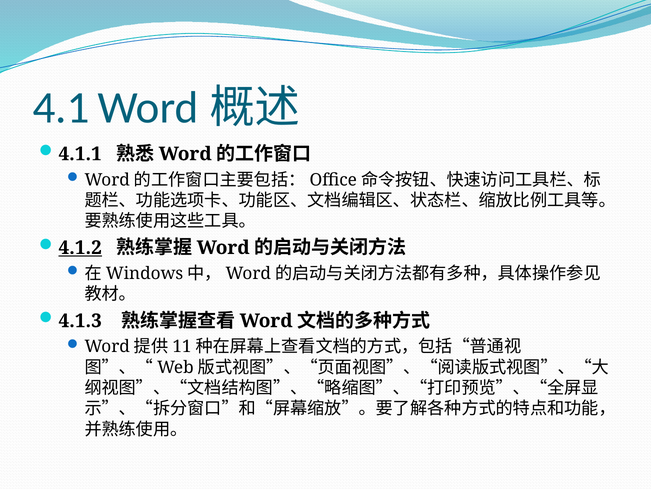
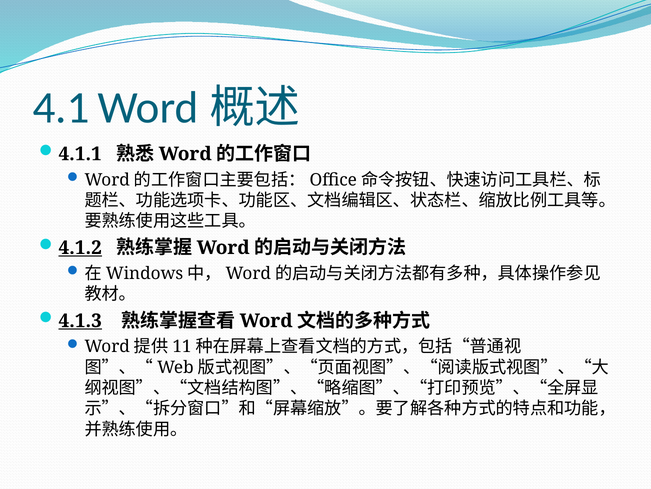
4.1.3 underline: none -> present
